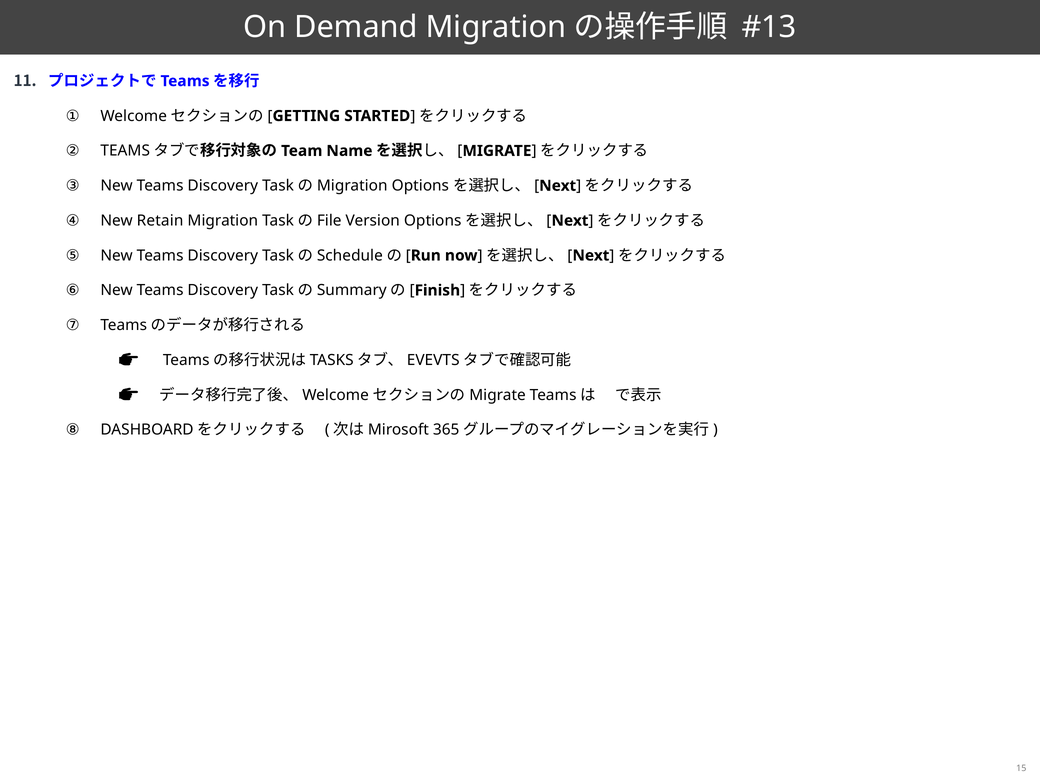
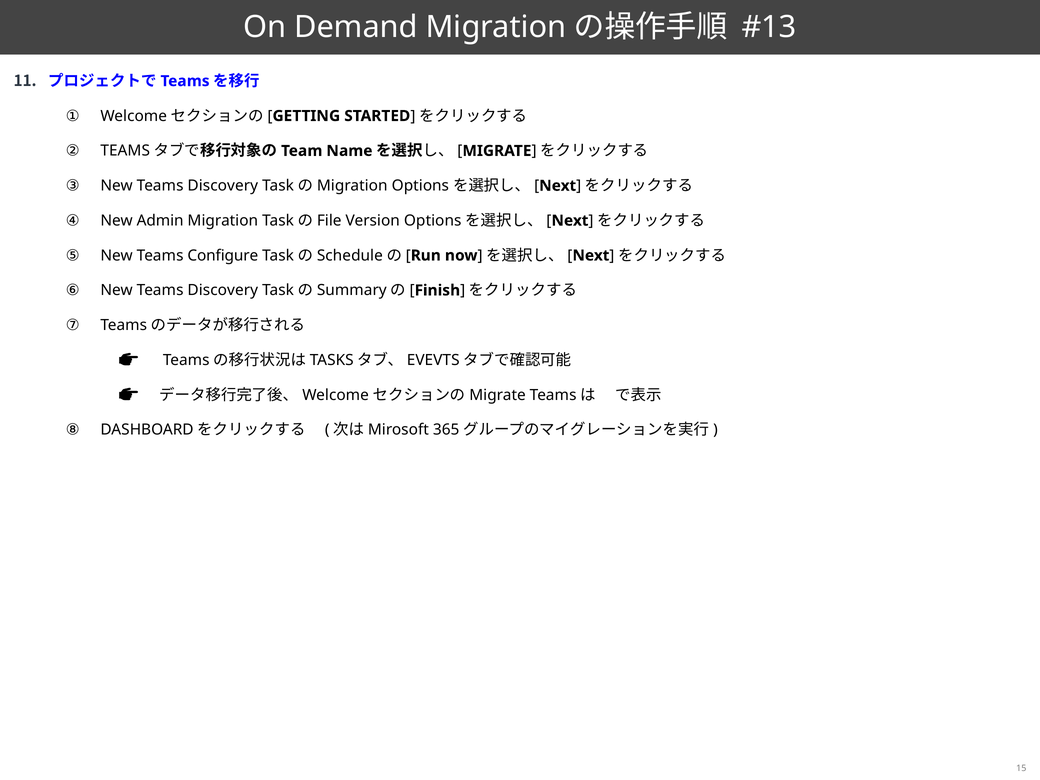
Retain: Retain -> Admin
Discovery at (223, 255): Discovery -> Configure
